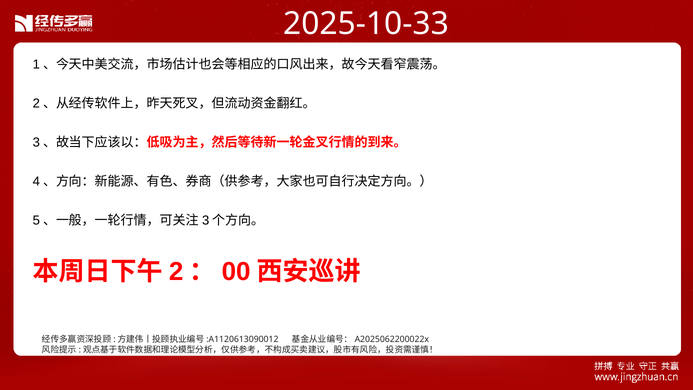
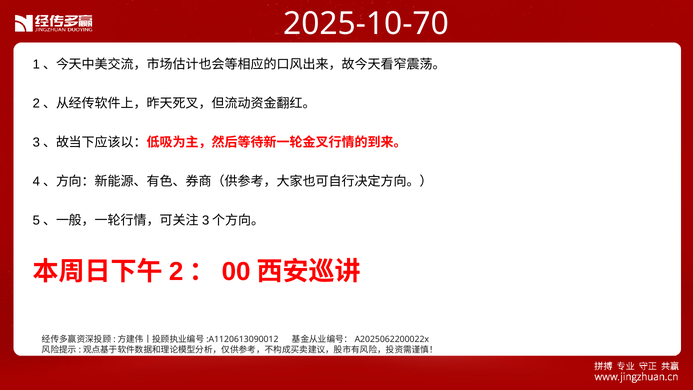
2025-10-33: 2025-10-33 -> 2025-10-70
